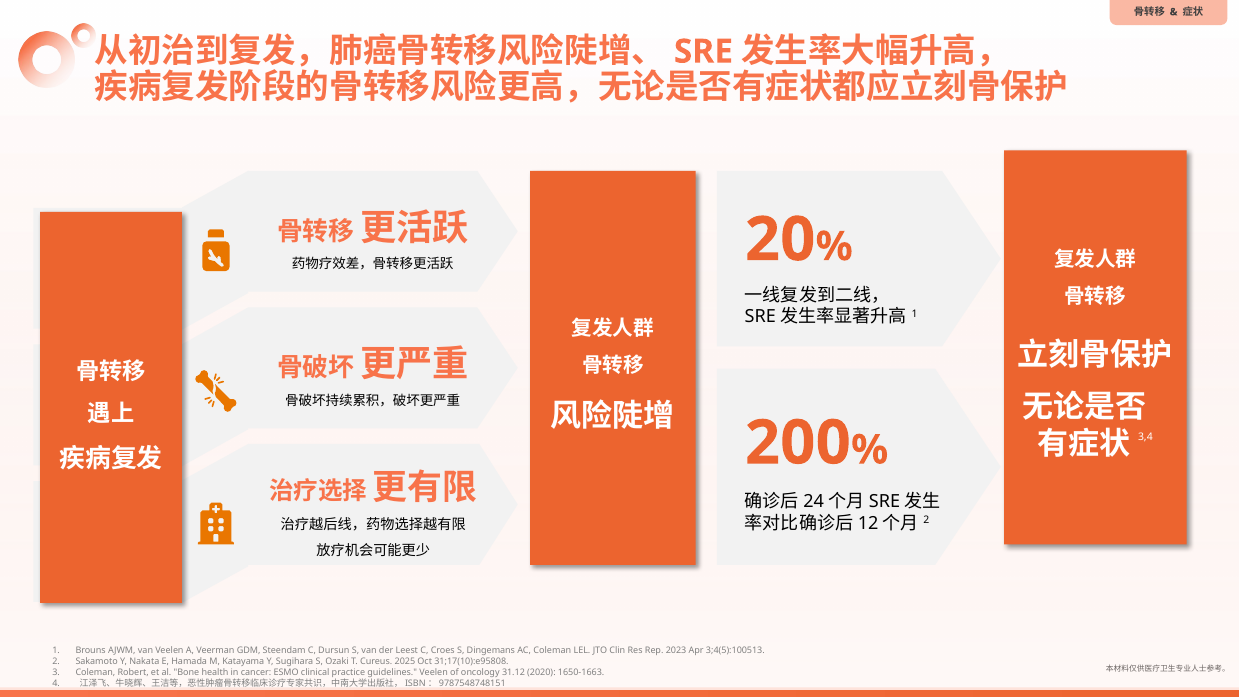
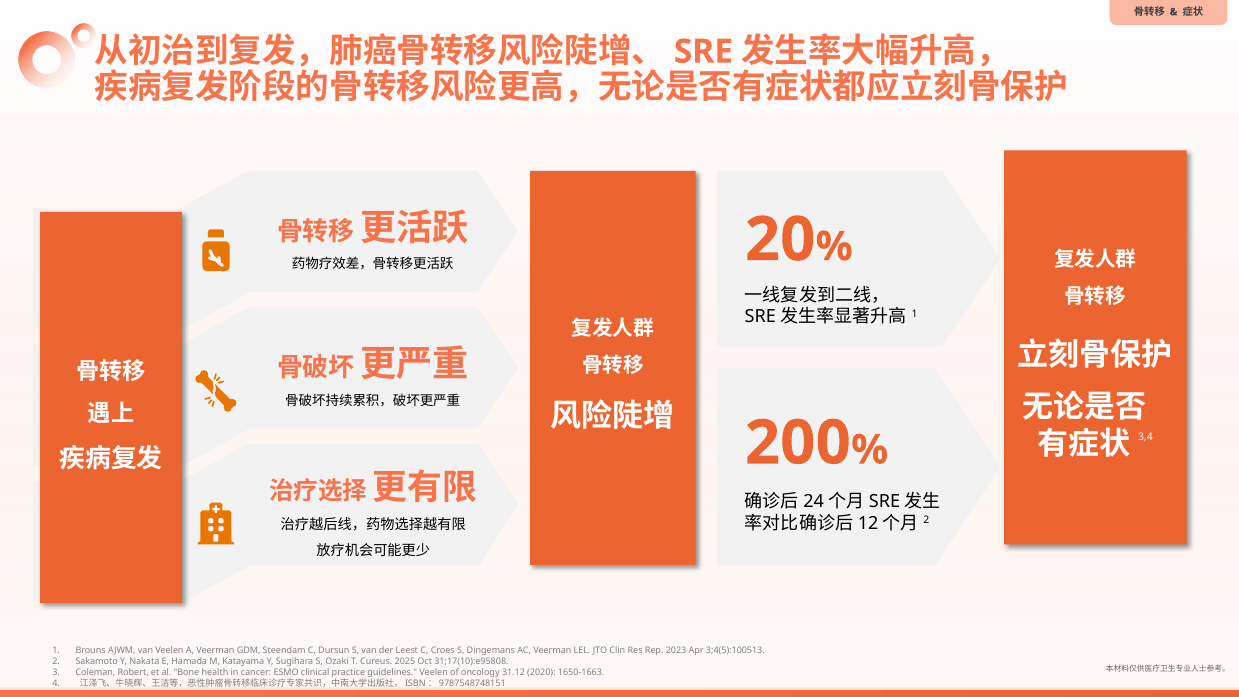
AC Coleman: Coleman -> Veerman
